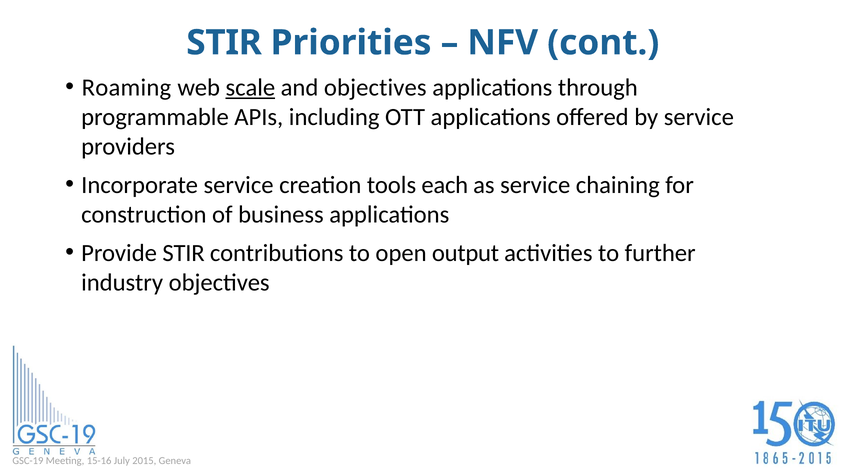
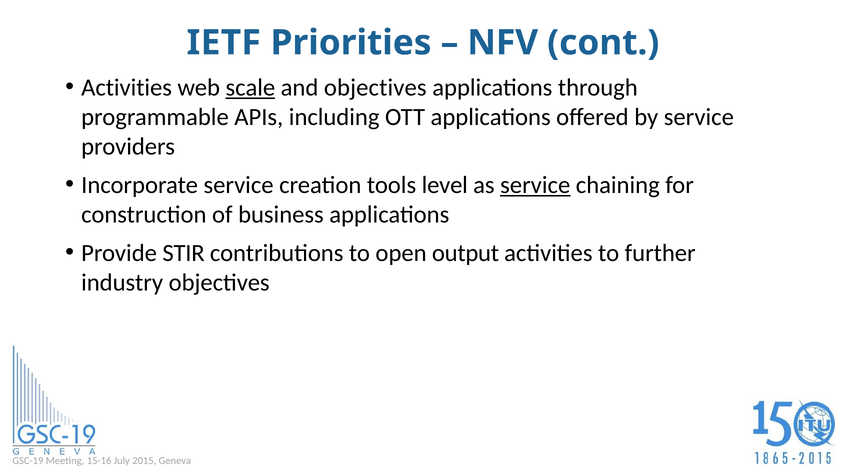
STIR at (224, 43): STIR -> IETF
Roaming at (126, 88): Roaming -> Activities
each: each -> level
service at (535, 185) underline: none -> present
